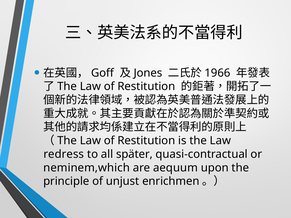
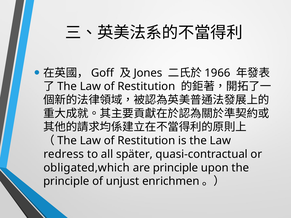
neminem,which: neminem,which -> obligated,which
are aequum: aequum -> principle
